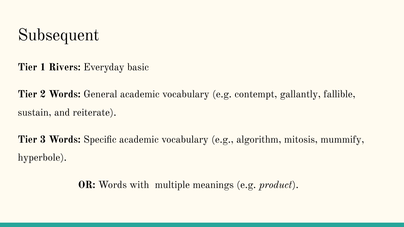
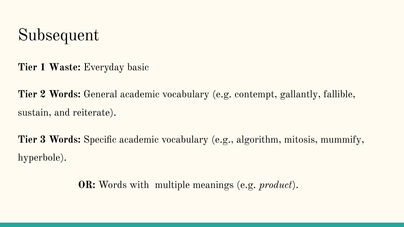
Rivers: Rivers -> Waste
